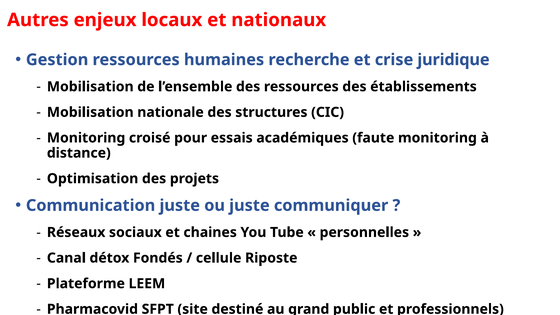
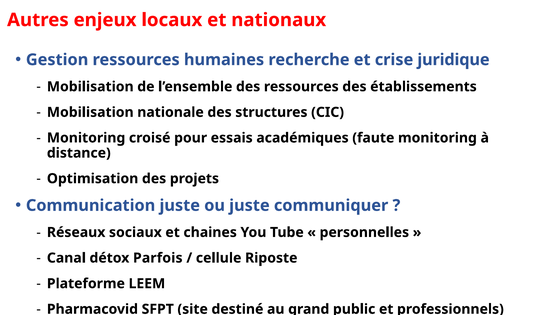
Fondés: Fondés -> Parfois
